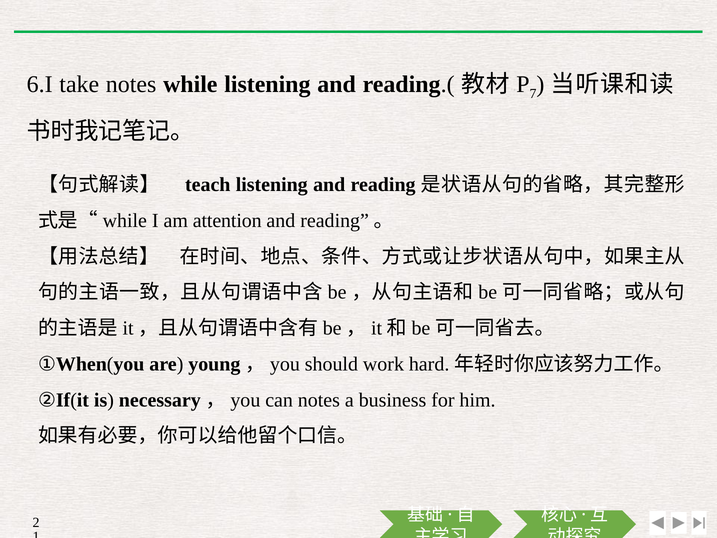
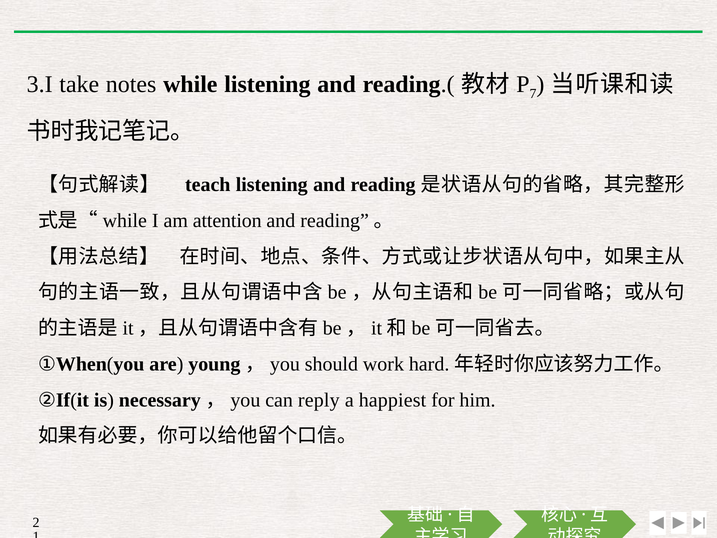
6.I: 6.I -> 3.I
can notes: notes -> reply
business: business -> happiest
